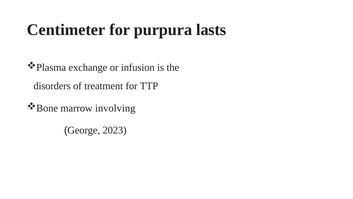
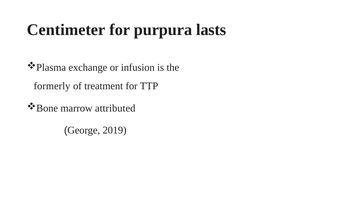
disorders: disorders -> formerly
involving: involving -> attributed
2023: 2023 -> 2019
